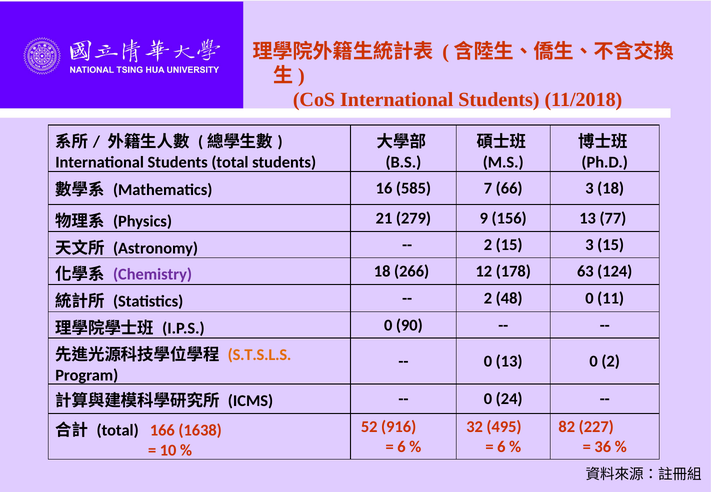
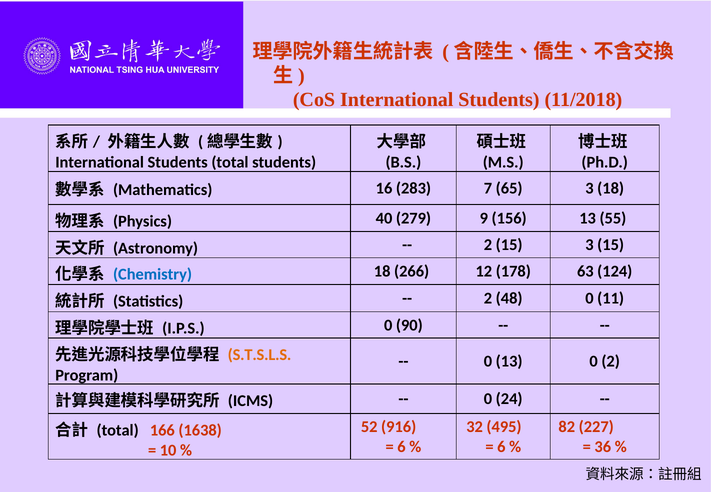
585: 585 -> 283
66: 66 -> 65
21: 21 -> 40
77: 77 -> 55
Chemistry colour: purple -> blue
